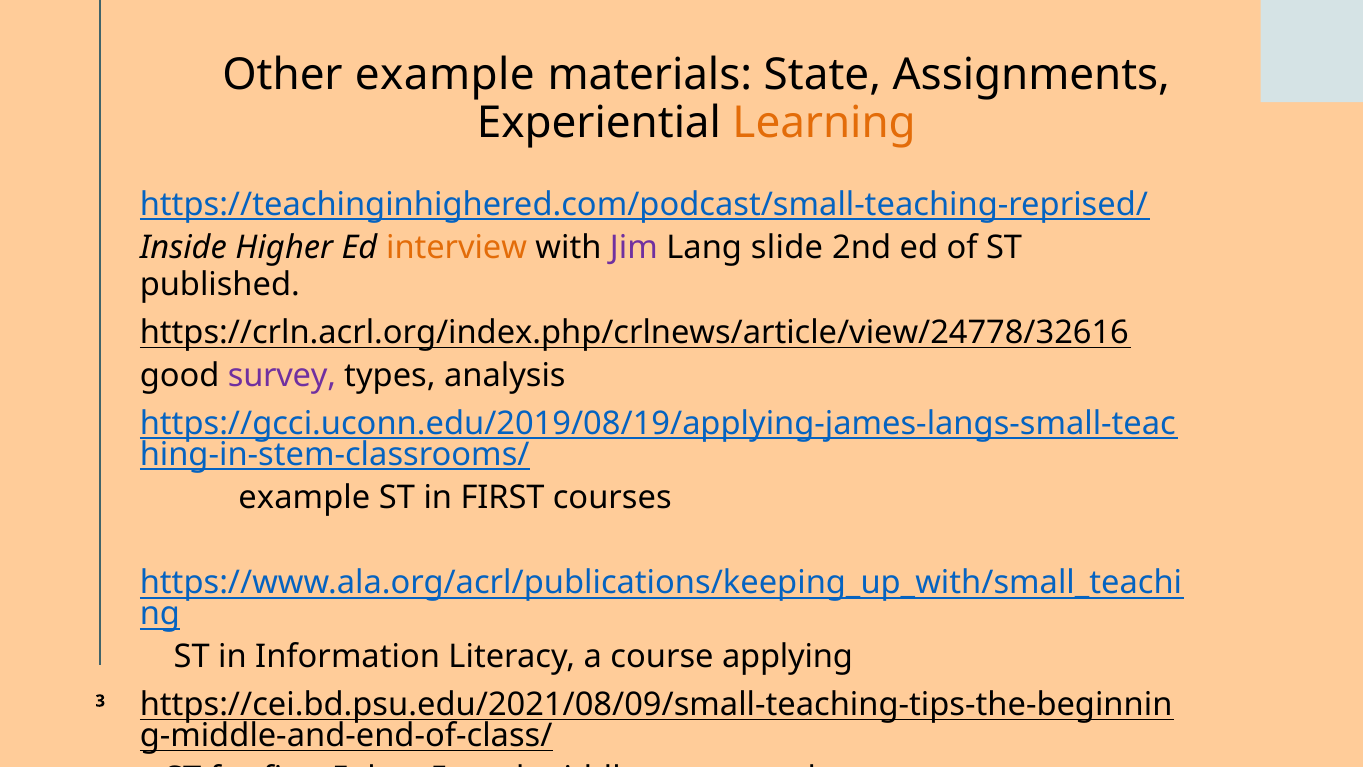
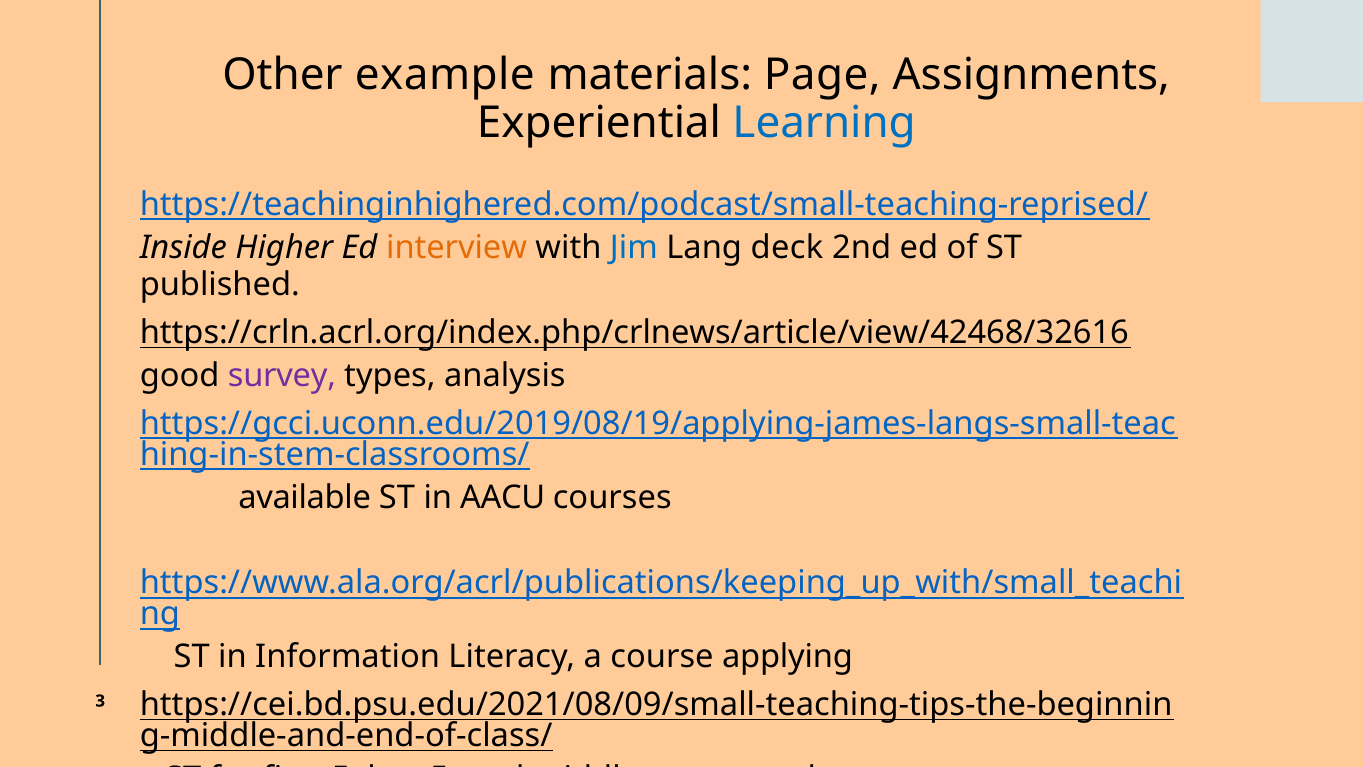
State: State -> Page
Learning colour: orange -> blue
Jim colour: purple -> blue
slide: slide -> deck
https://crln.acrl.org/index.php/crlnews/article/view/24778/32616: https://crln.acrl.org/index.php/crlnews/article/view/24778/32616 -> https://crln.acrl.org/index.php/crlnews/article/view/42468/32616
example at (304, 497): example -> available
in FIRST: FIRST -> AACU
